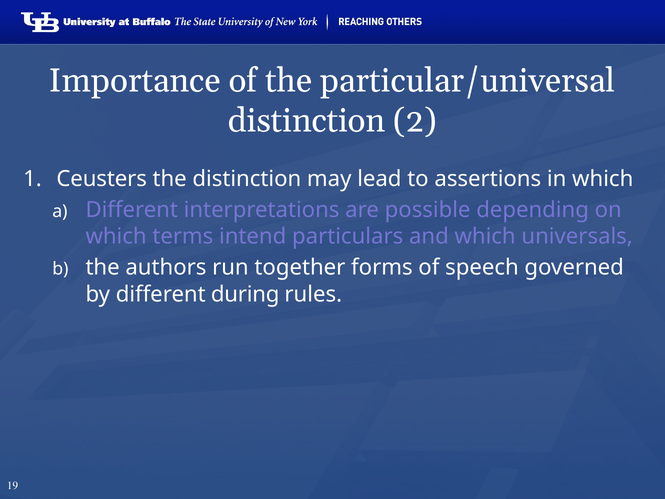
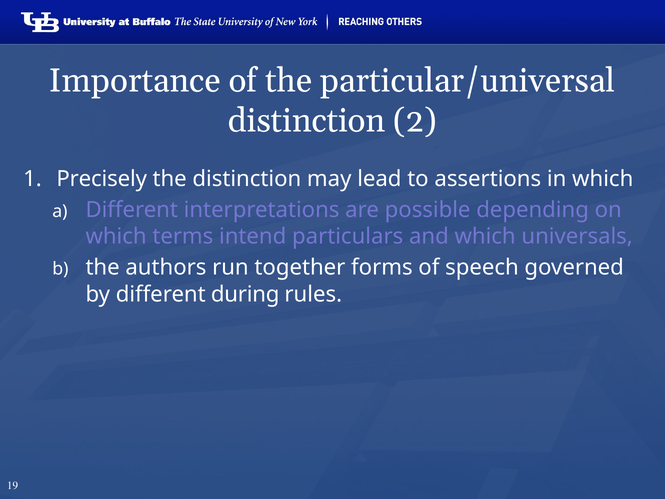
Ceusters: Ceusters -> Precisely
